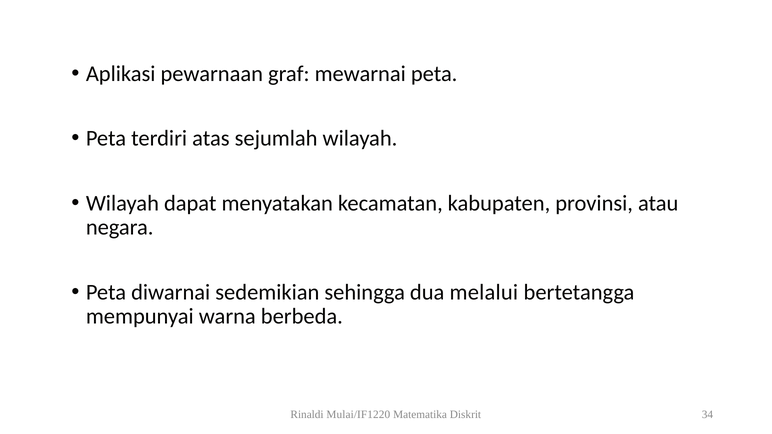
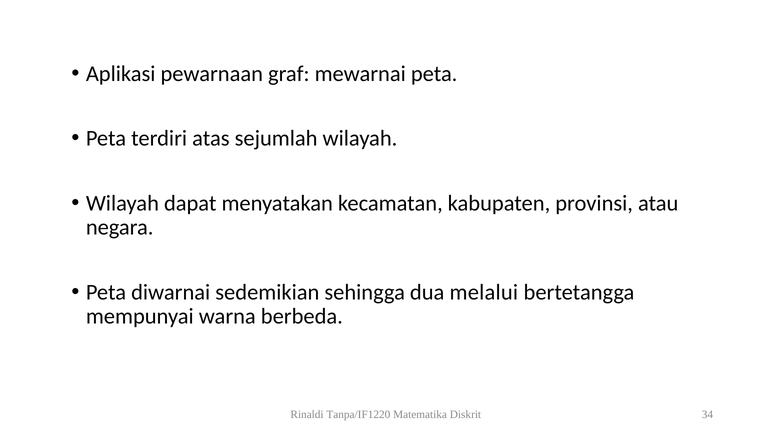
Mulai/IF1220: Mulai/IF1220 -> Tanpa/IF1220
